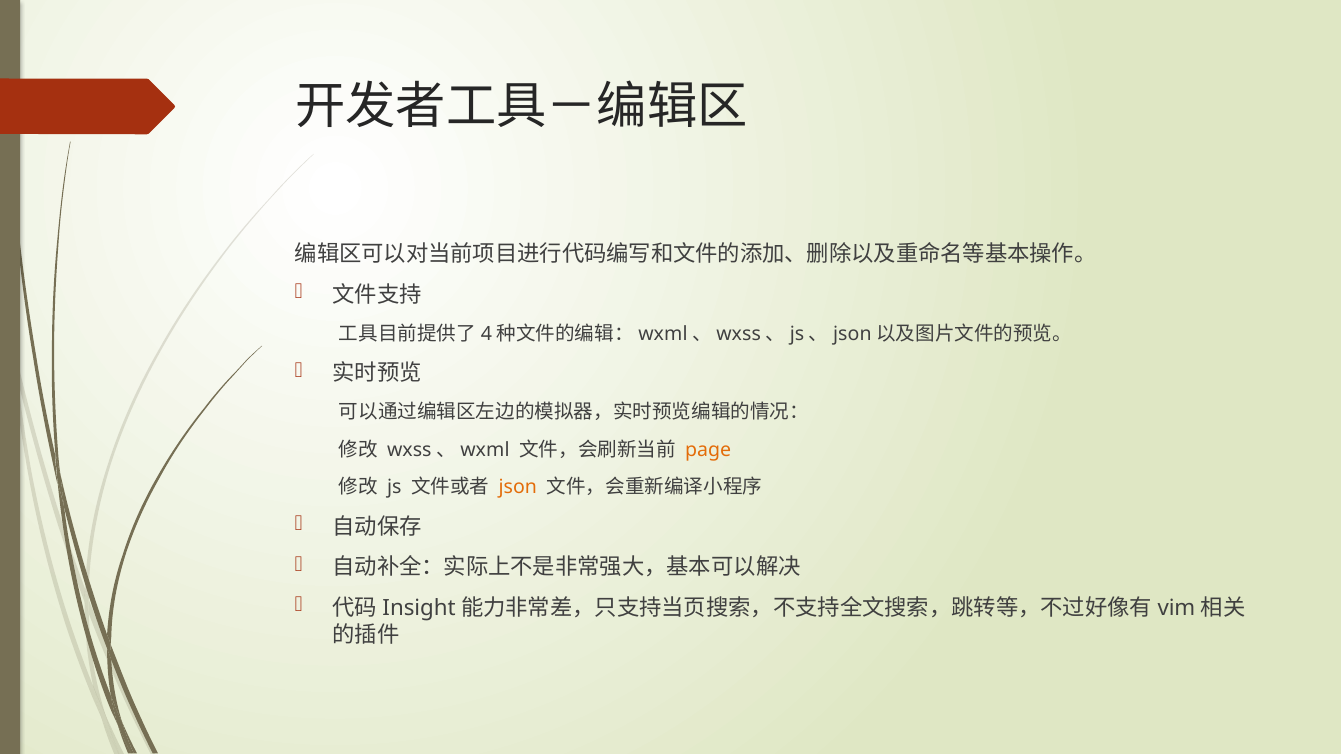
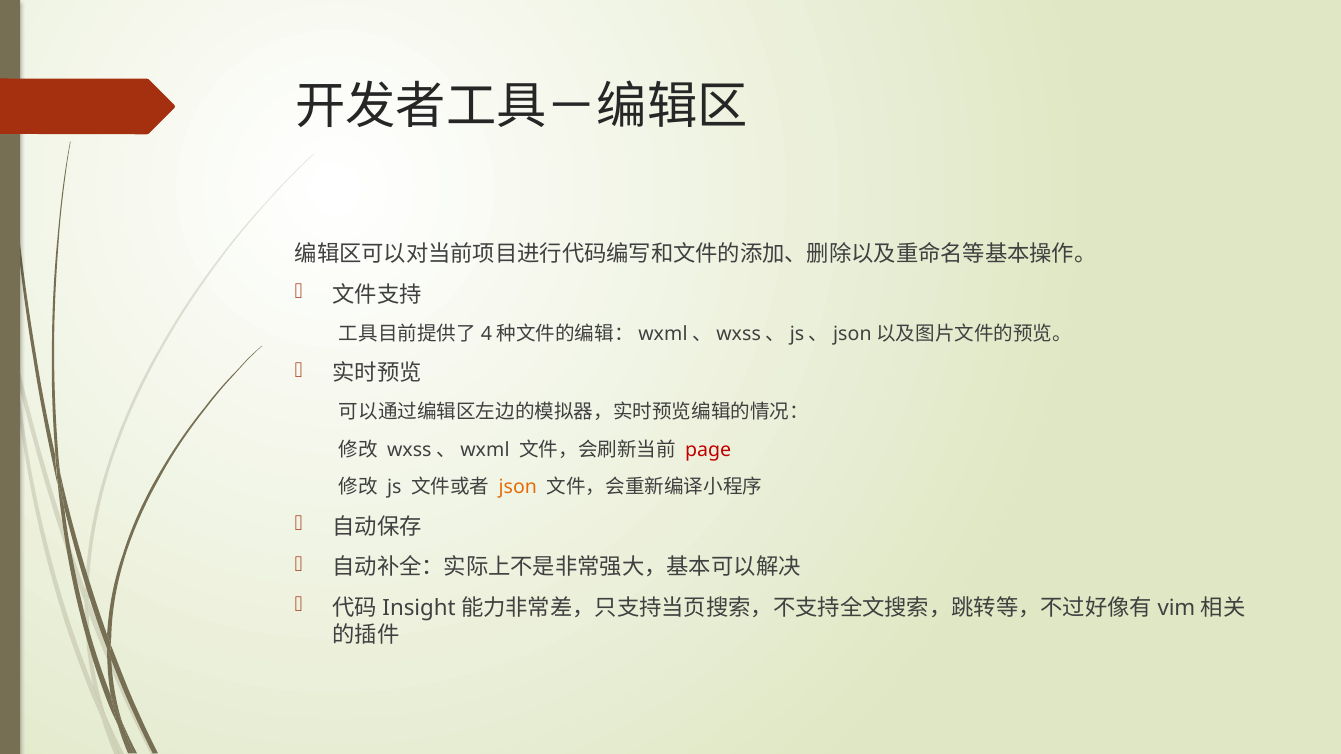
page colour: orange -> red
